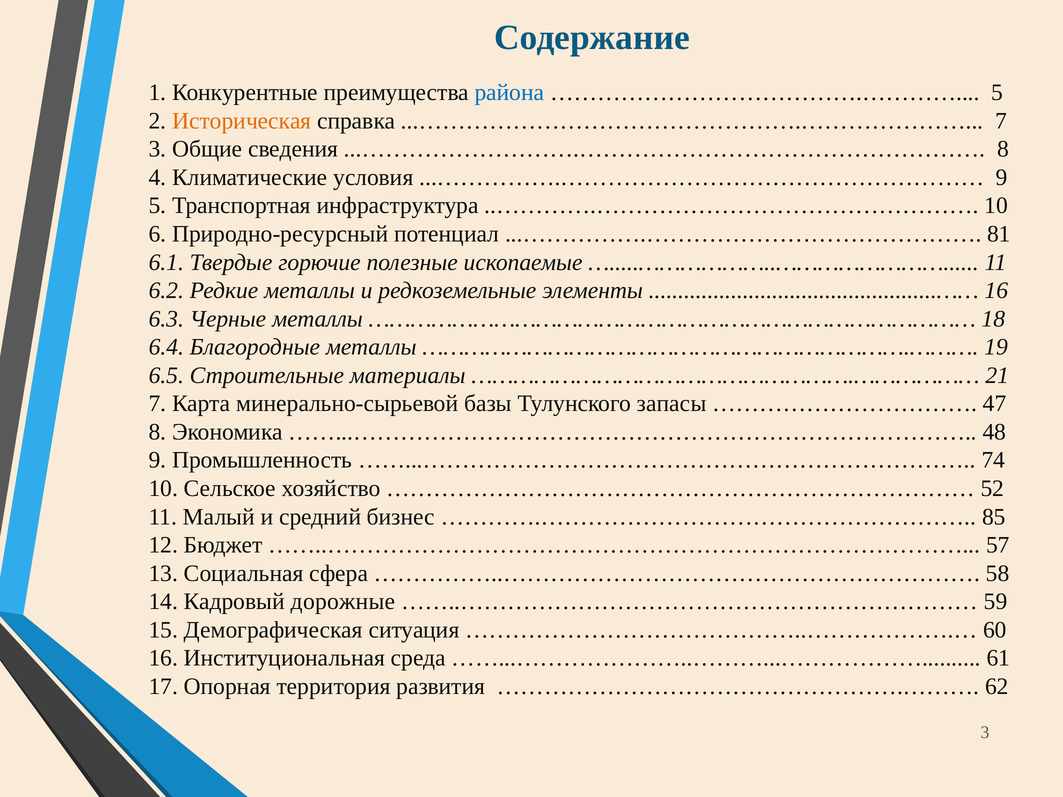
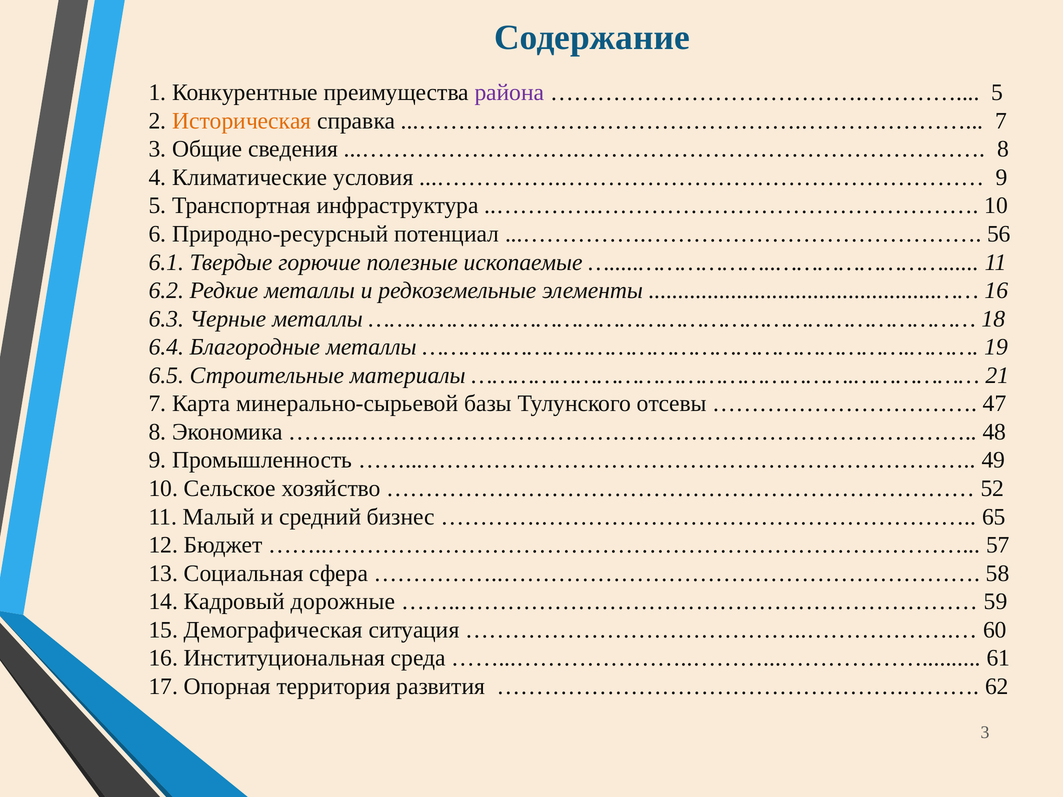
района colour: blue -> purple
81: 81 -> 56
запасы: запасы -> отсевы
74: 74 -> 49
85: 85 -> 65
